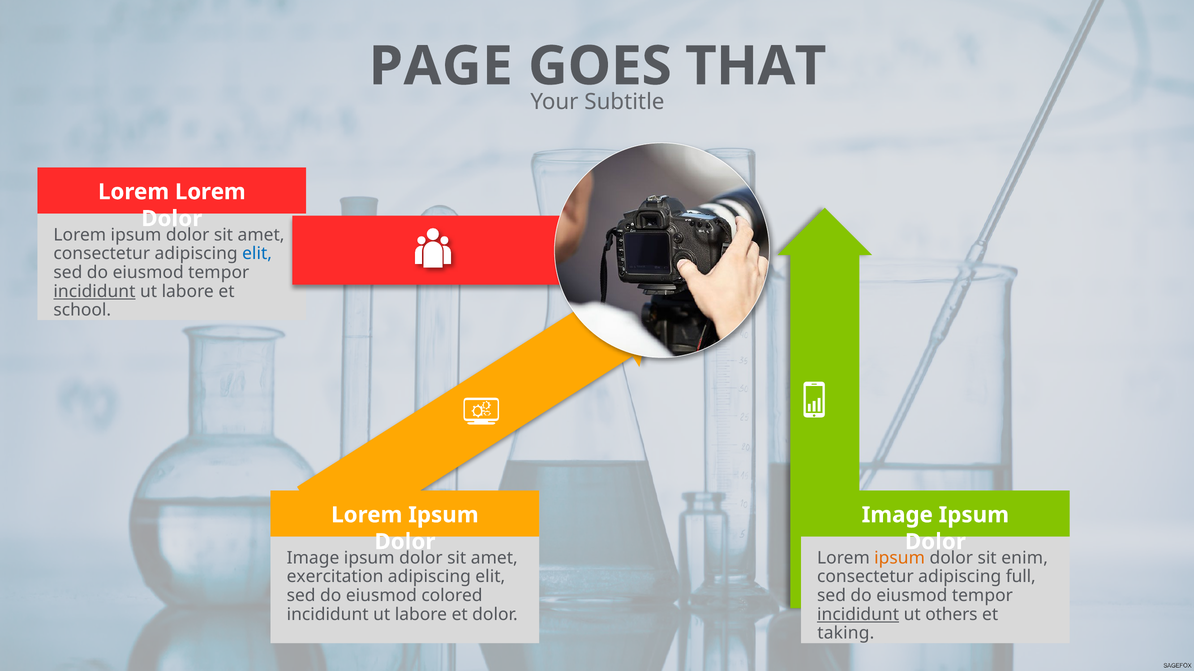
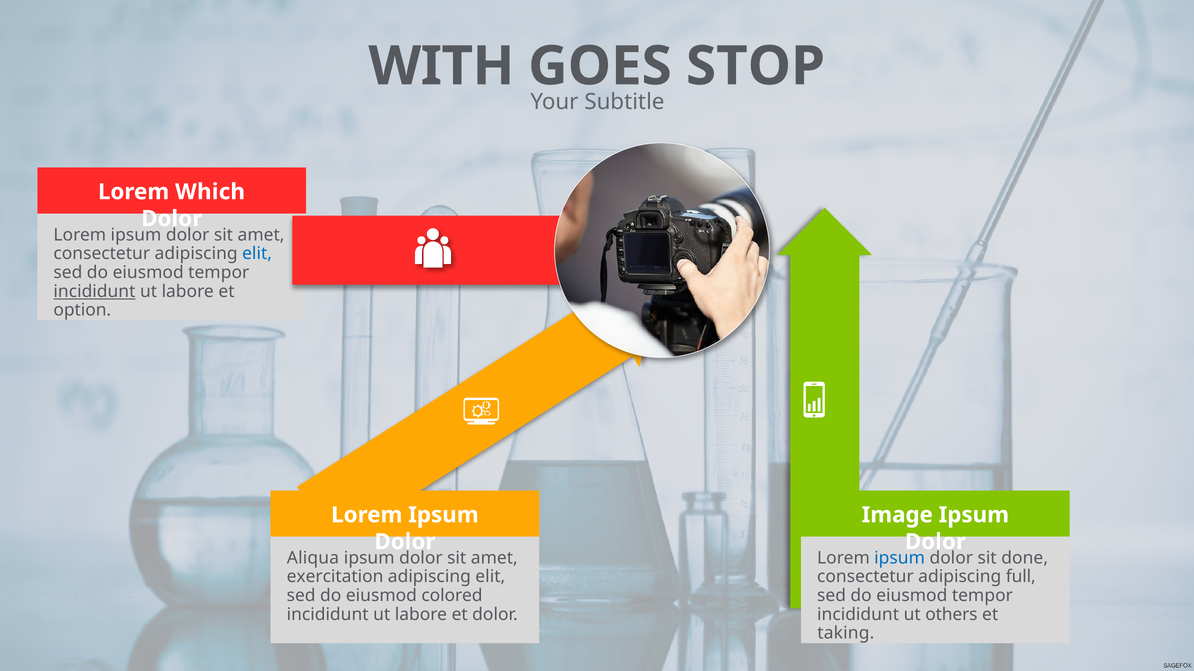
PAGE: PAGE -> WITH
THAT: THAT -> STOP
Lorem Lorem: Lorem -> Which
school: school -> option
Image at (313, 558): Image -> Aliqua
ipsum at (900, 558) colour: orange -> blue
enim: enim -> done
incididunt at (858, 615) underline: present -> none
